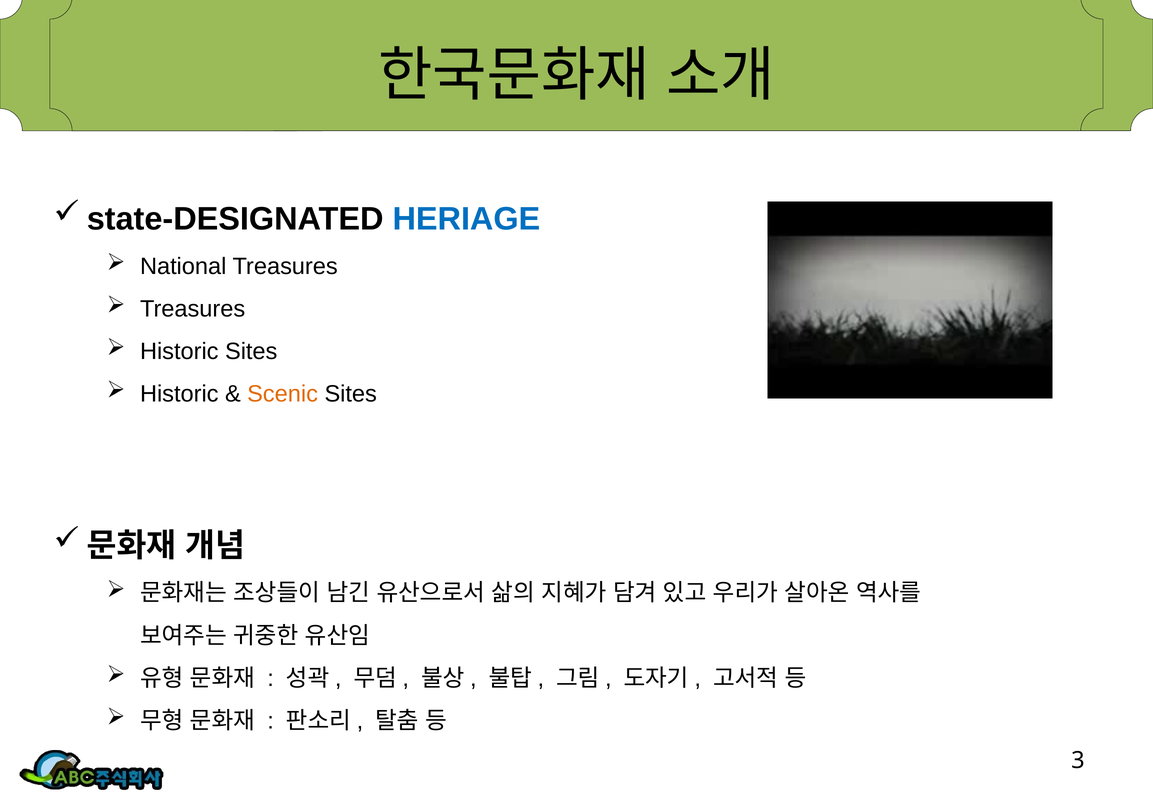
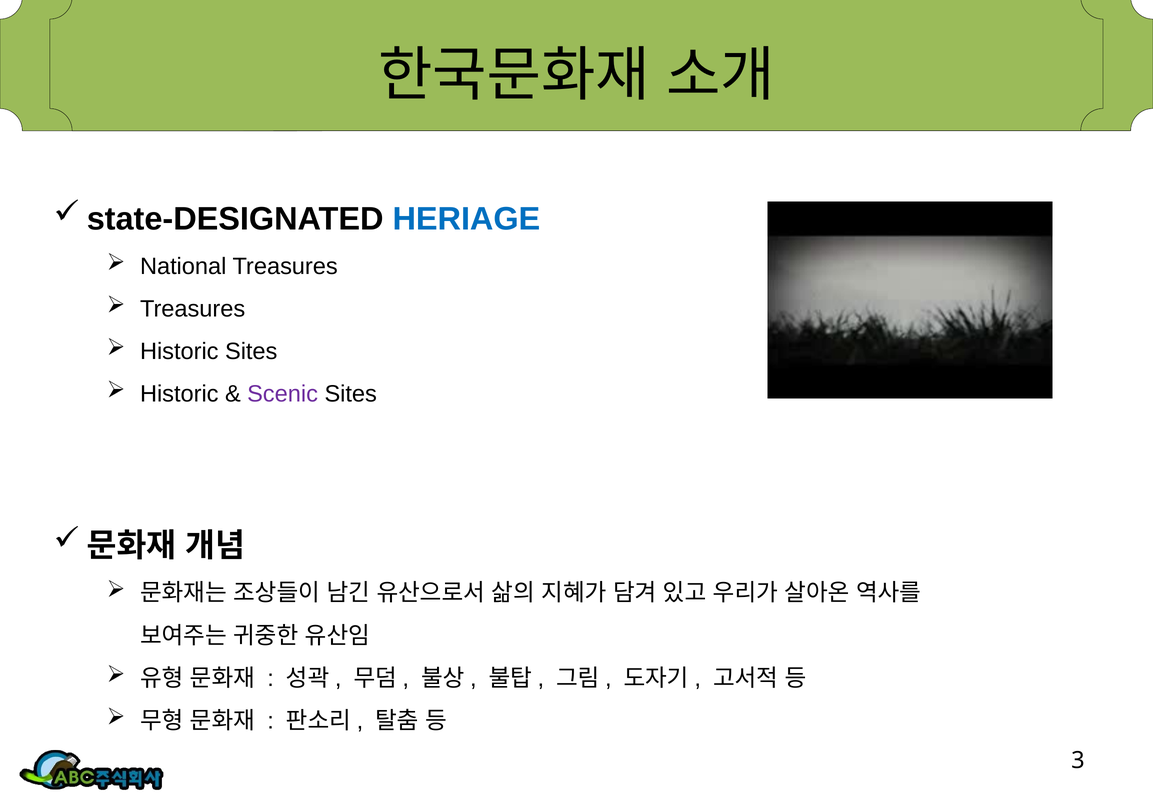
Scenic colour: orange -> purple
